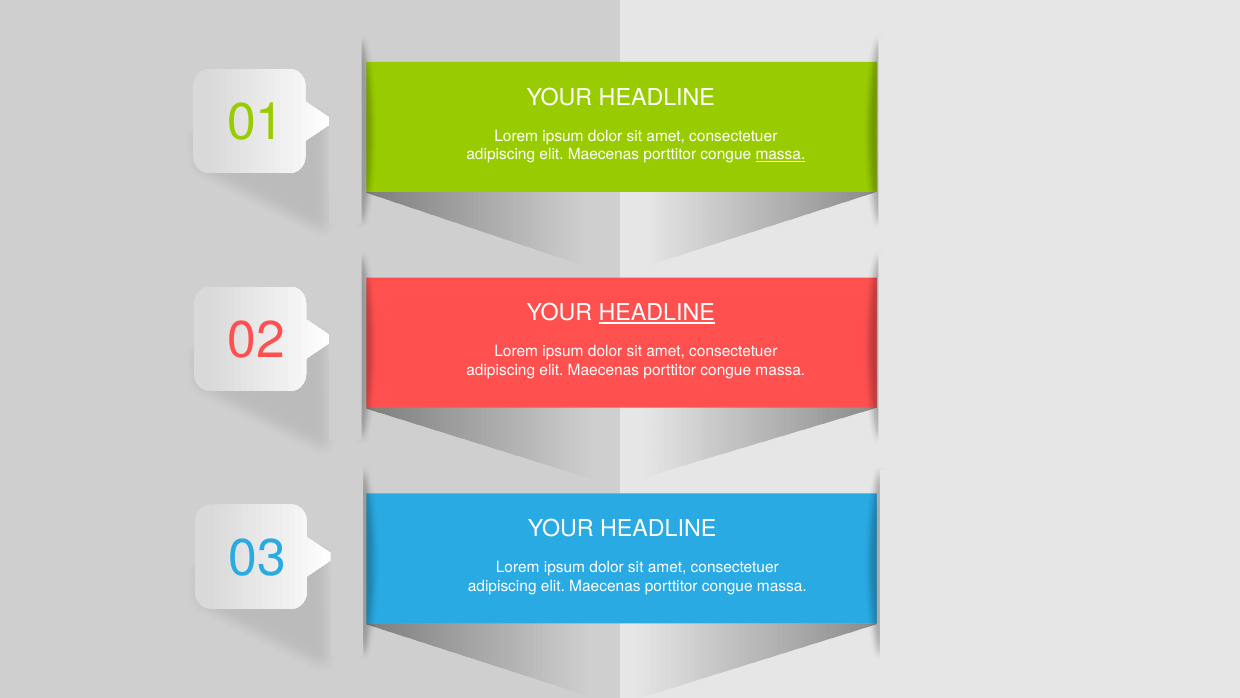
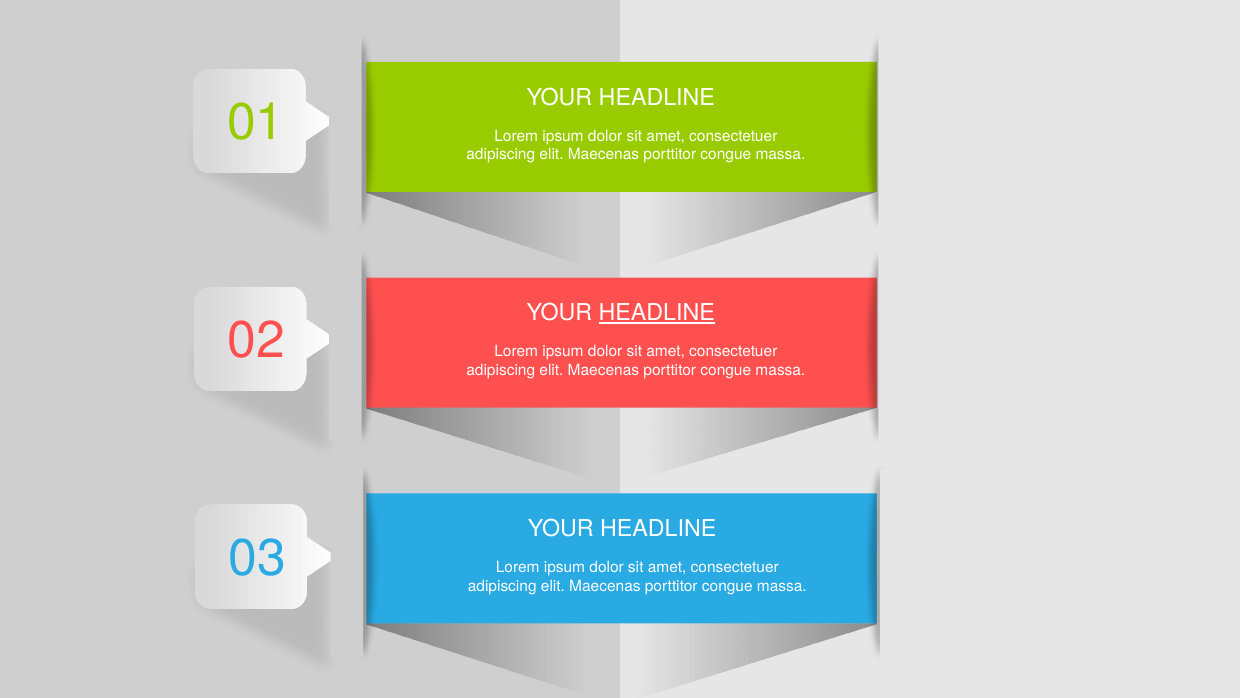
massa at (780, 154) underline: present -> none
